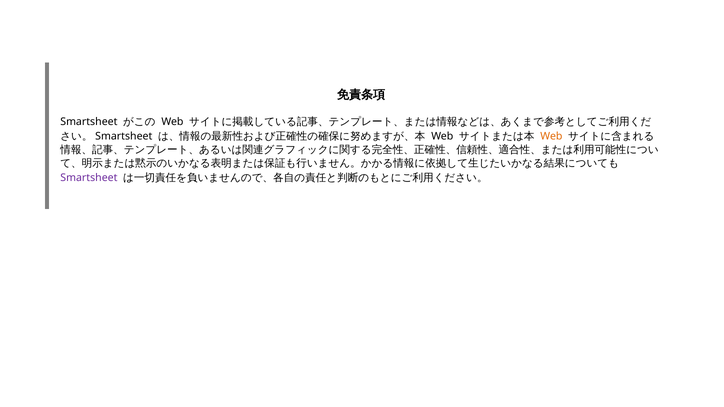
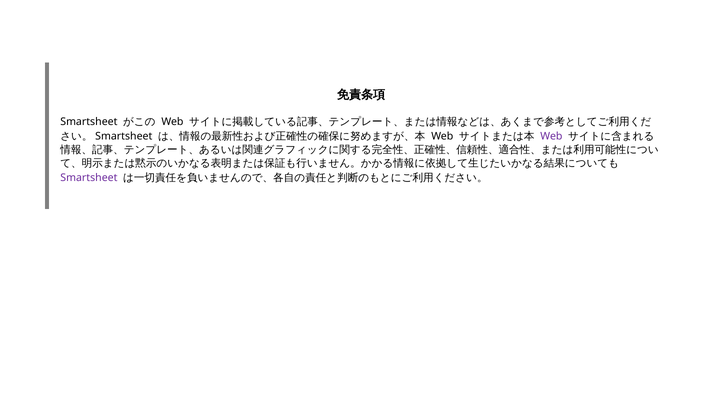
Web at (551, 137) colour: orange -> purple
